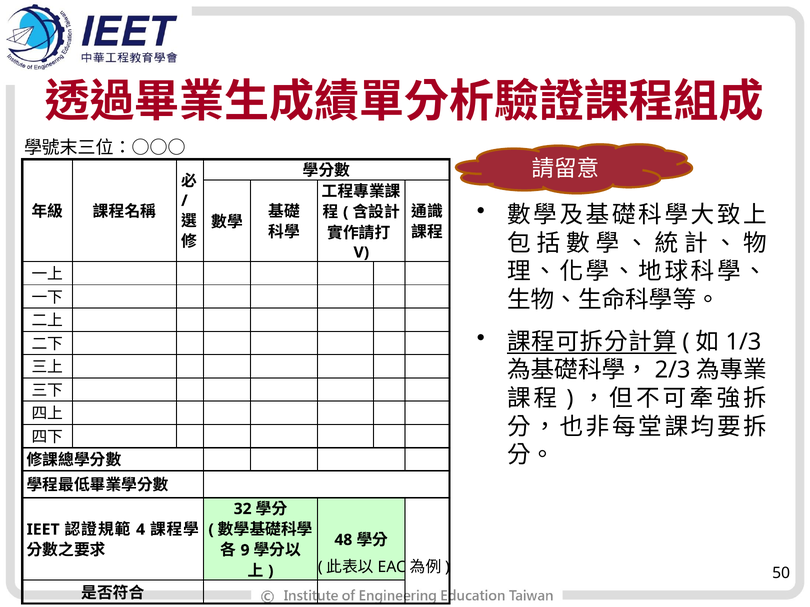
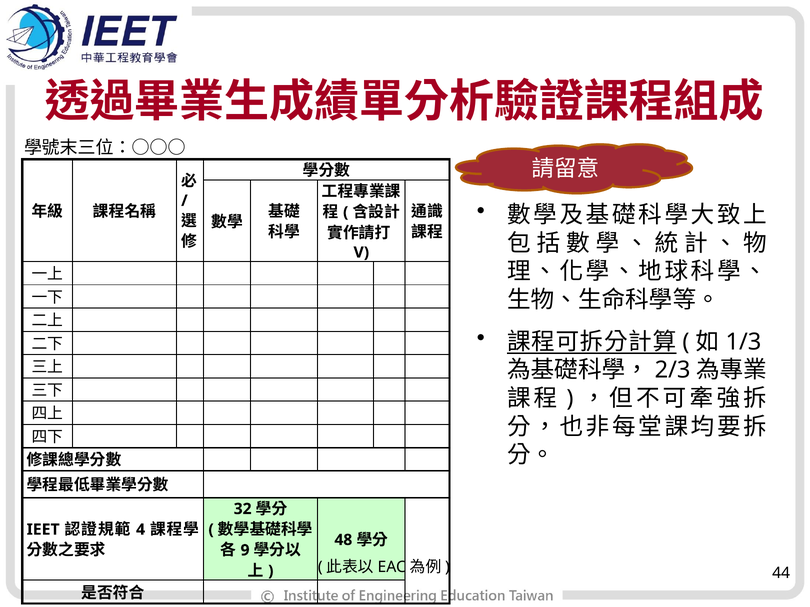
50: 50 -> 44
